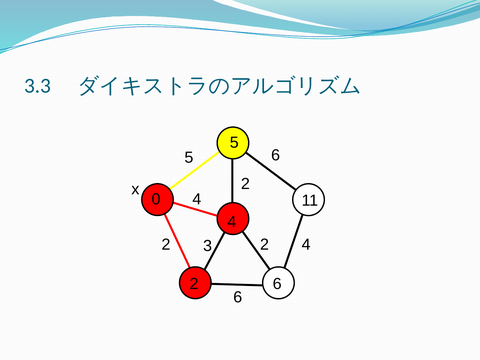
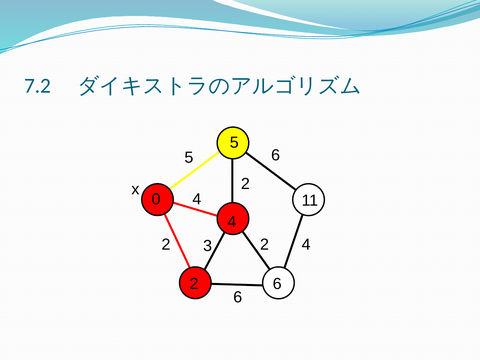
3.3: 3.3 -> 7.2
